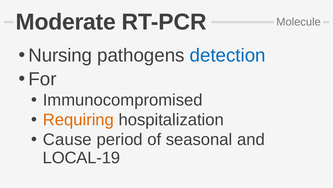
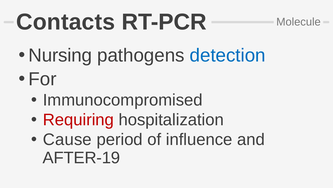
Moderate: Moderate -> Contacts
Requiring colour: orange -> red
seasonal: seasonal -> influence
LOCAL-19: LOCAL-19 -> AFTER-19
